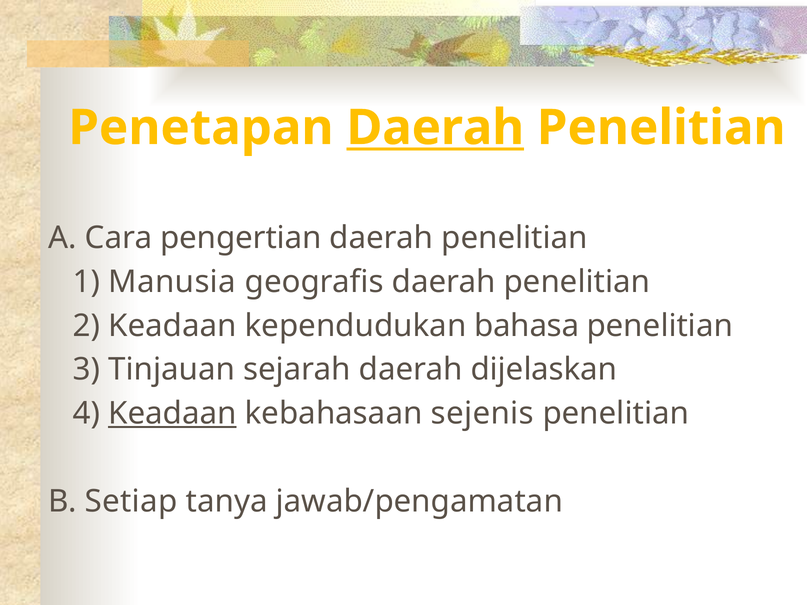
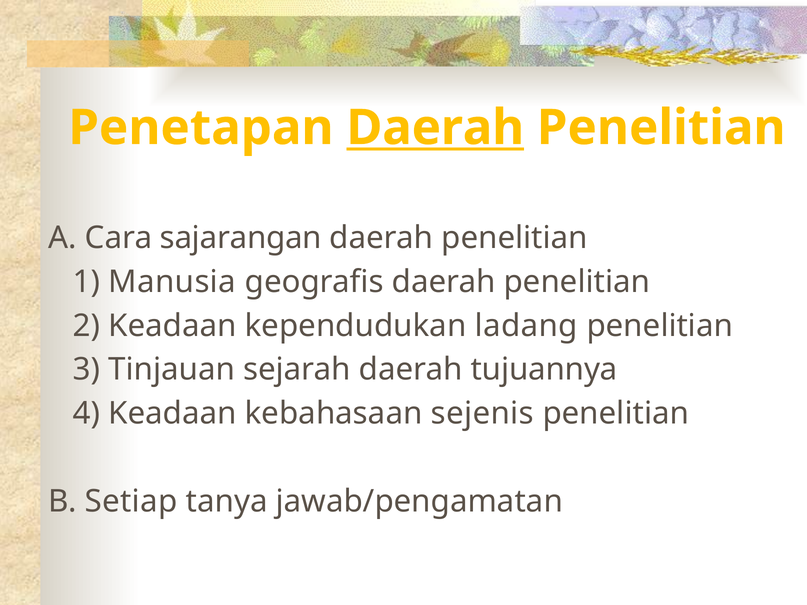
pengertian: pengertian -> sajarangan
bahasa: bahasa -> ladang
dijelaskan: dijelaskan -> tujuannya
Keadaan at (172, 414) underline: present -> none
